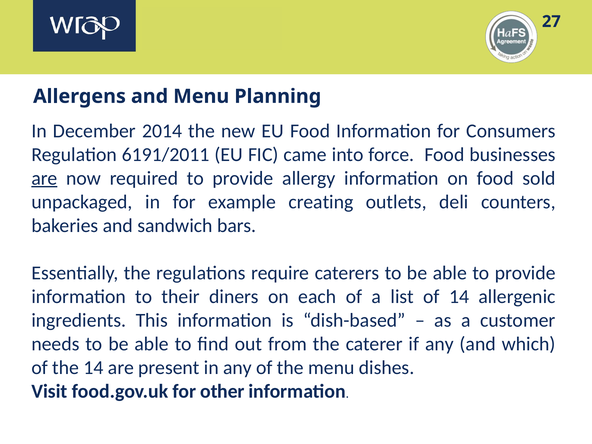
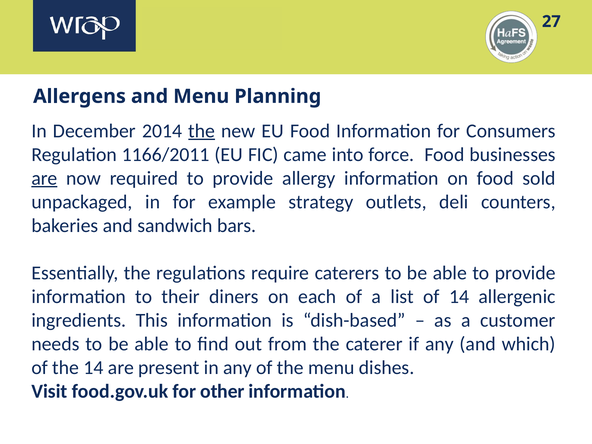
the at (202, 131) underline: none -> present
6191/2011: 6191/2011 -> 1166/2011
creating: creating -> strategy
